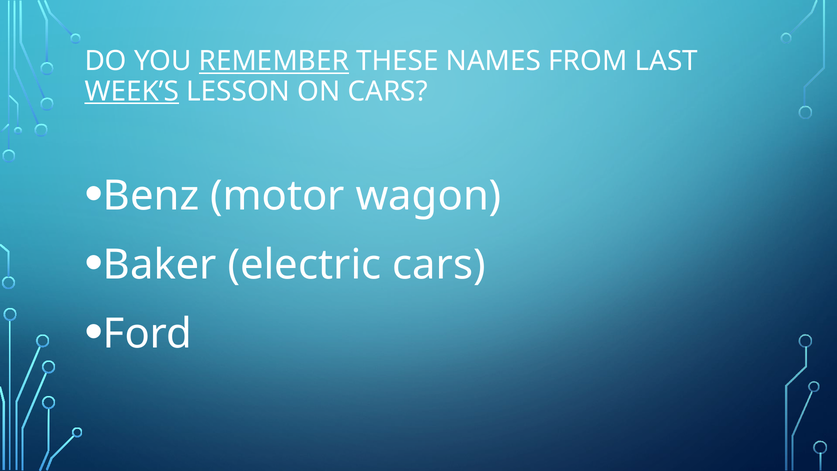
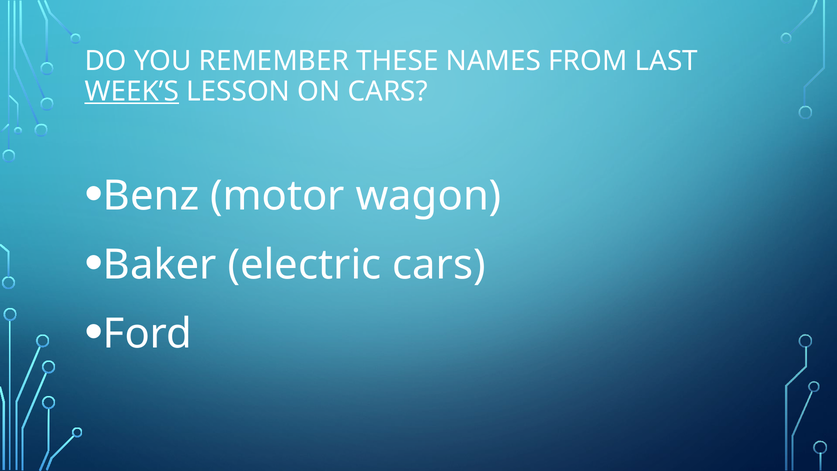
REMEMBER underline: present -> none
